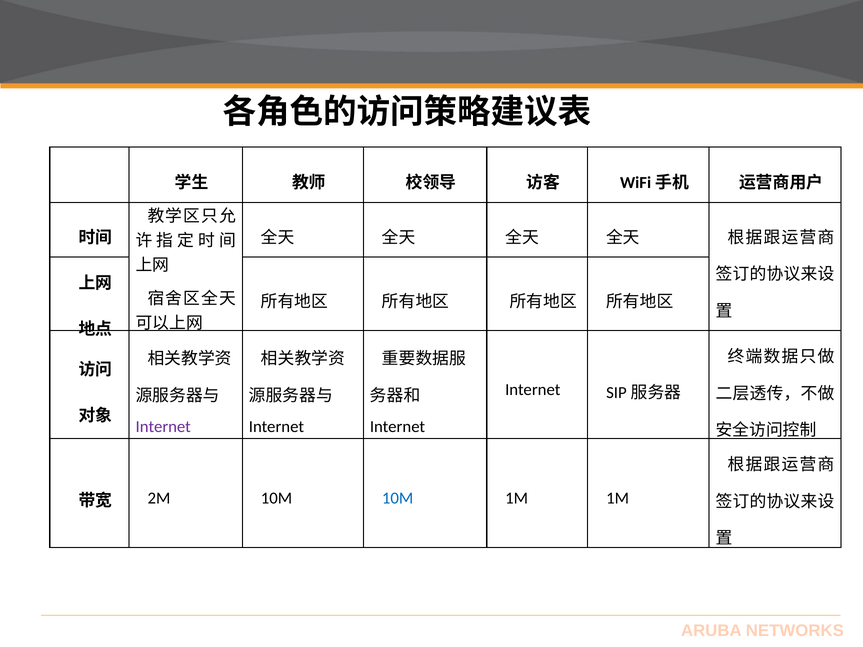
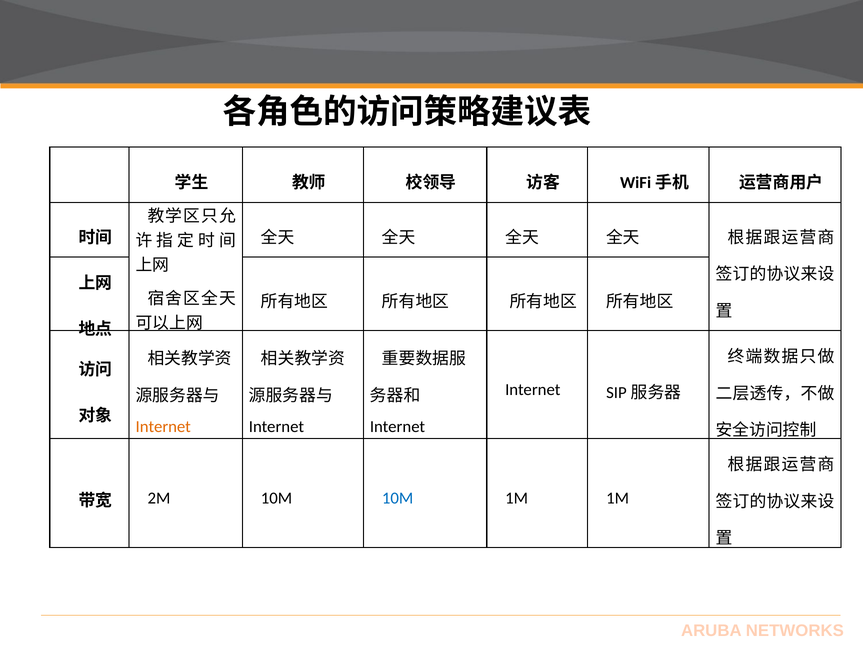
Internet at (163, 427) colour: purple -> orange
